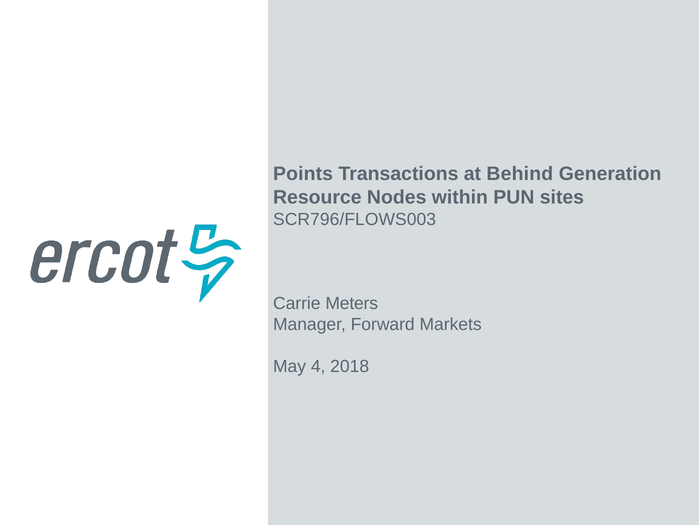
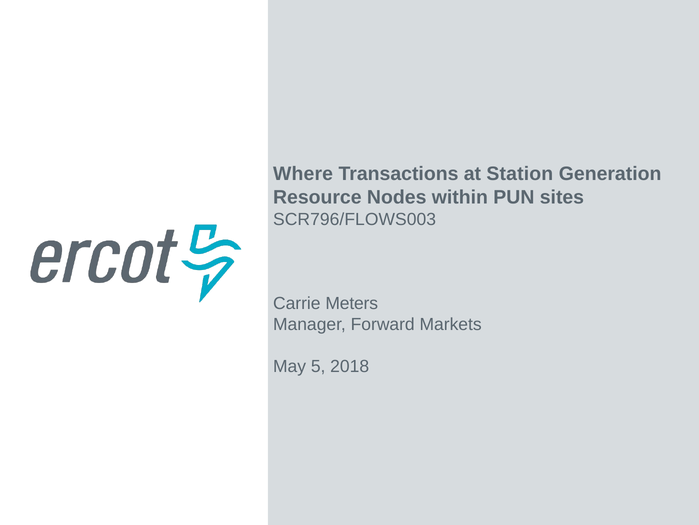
Points: Points -> Where
Behind: Behind -> Station
4: 4 -> 5
